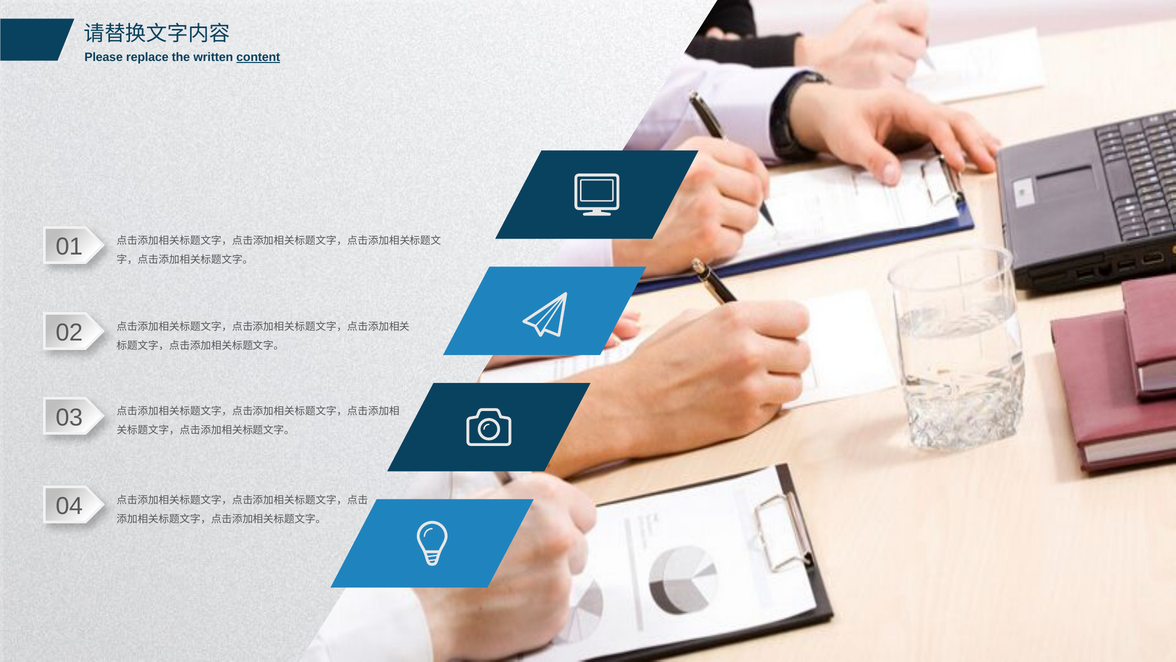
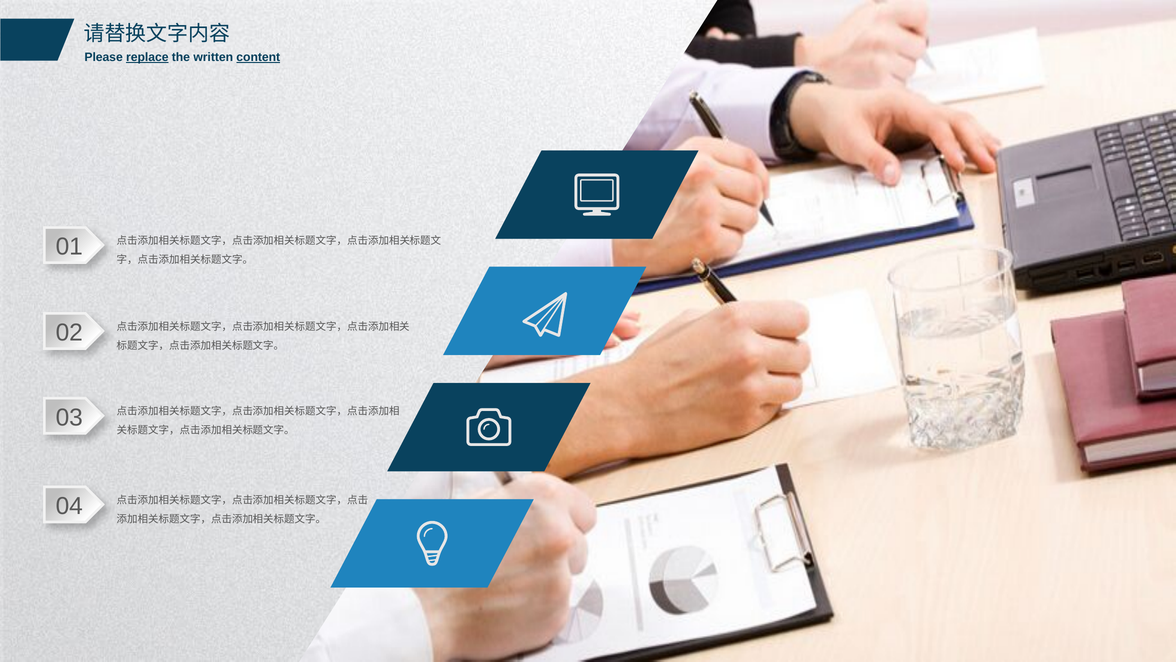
replace underline: none -> present
